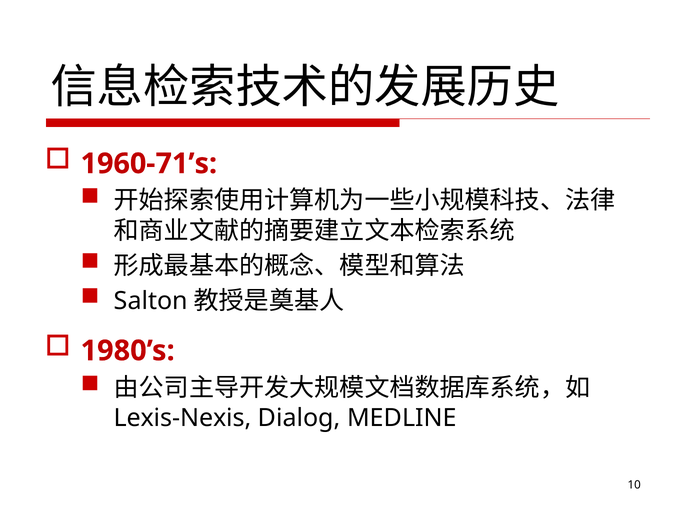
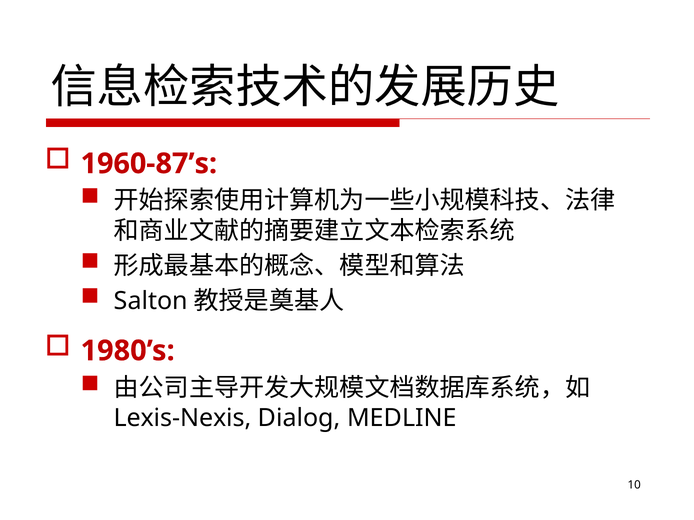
1960-71’s: 1960-71’s -> 1960-87’s
